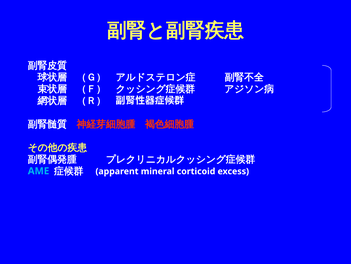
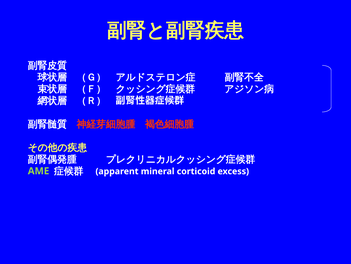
AME colour: light blue -> light green
